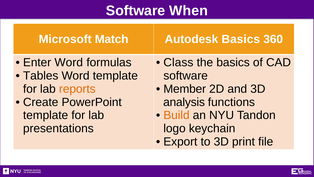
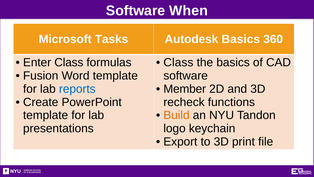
Match: Match -> Tasks
Enter Word: Word -> Class
Tables: Tables -> Fusion
reports colour: orange -> blue
analysis: analysis -> recheck
